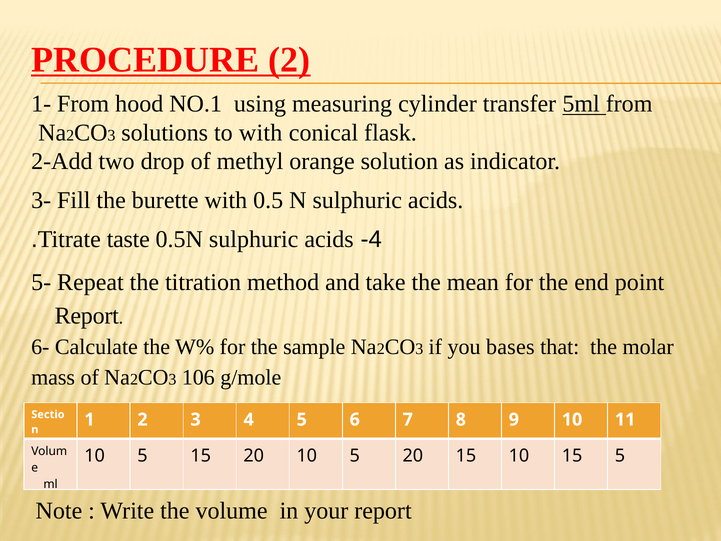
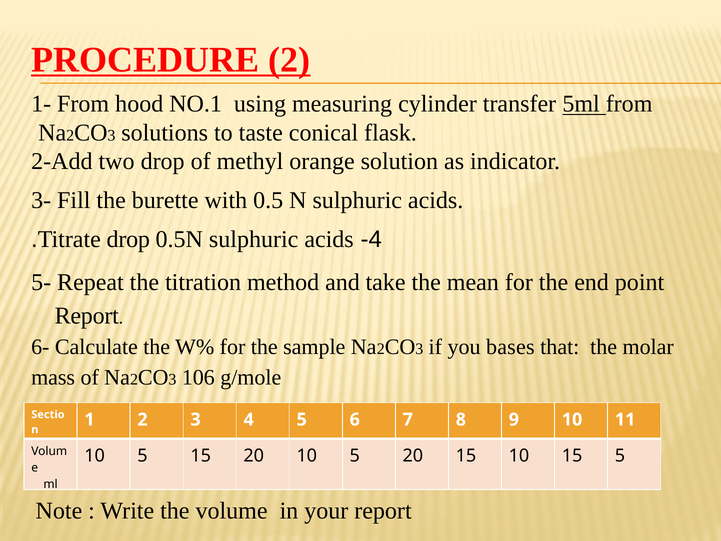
to with: with -> taste
Titrate taste: taste -> drop
